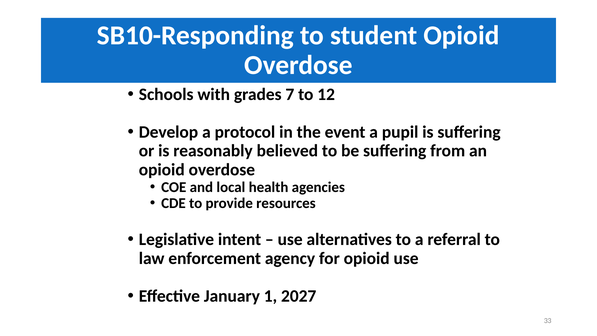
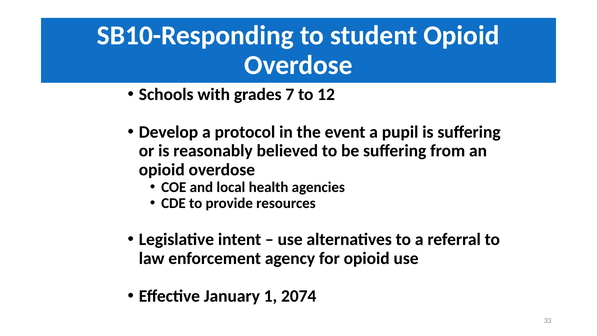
2027: 2027 -> 2074
